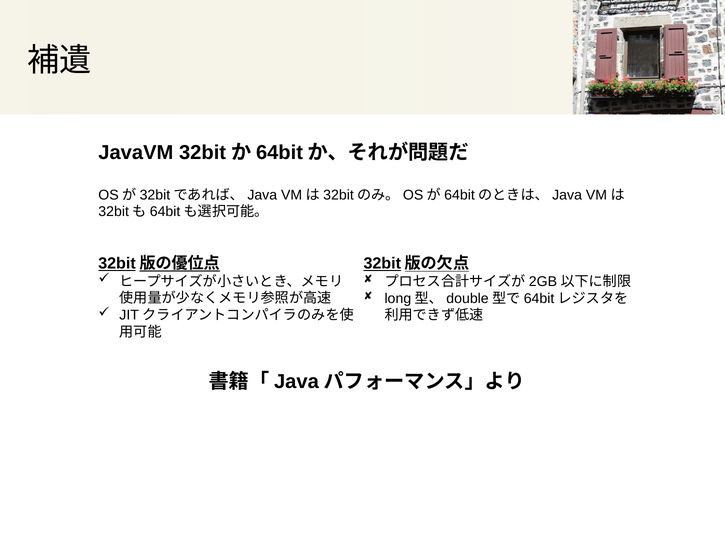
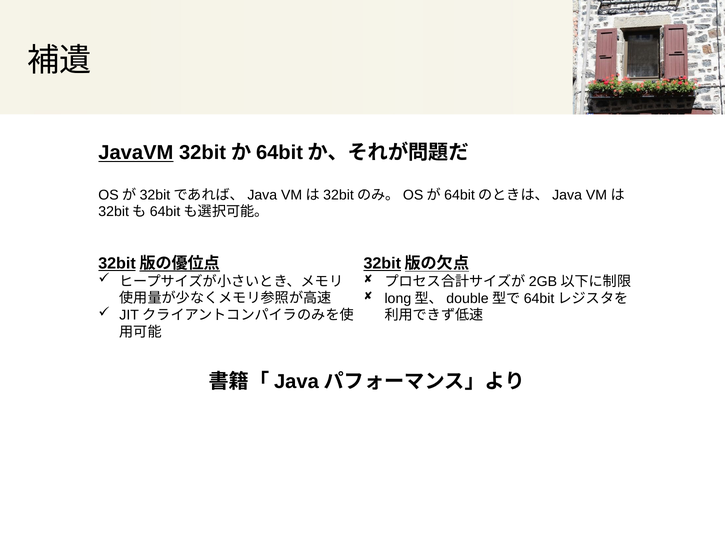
JavaVM underline: none -> present
